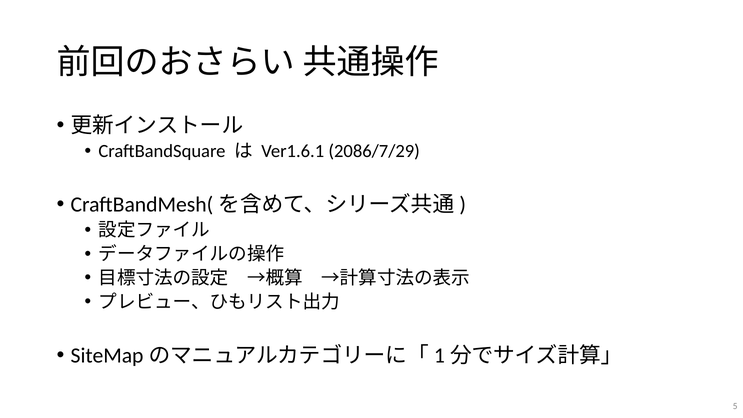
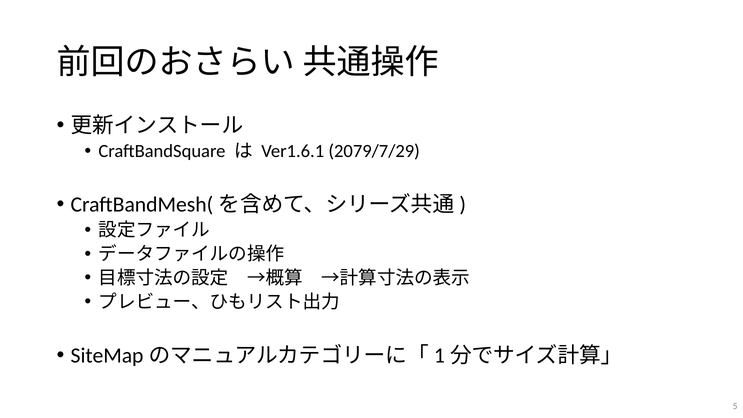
2086/7/29: 2086/7/29 -> 2079/7/29
